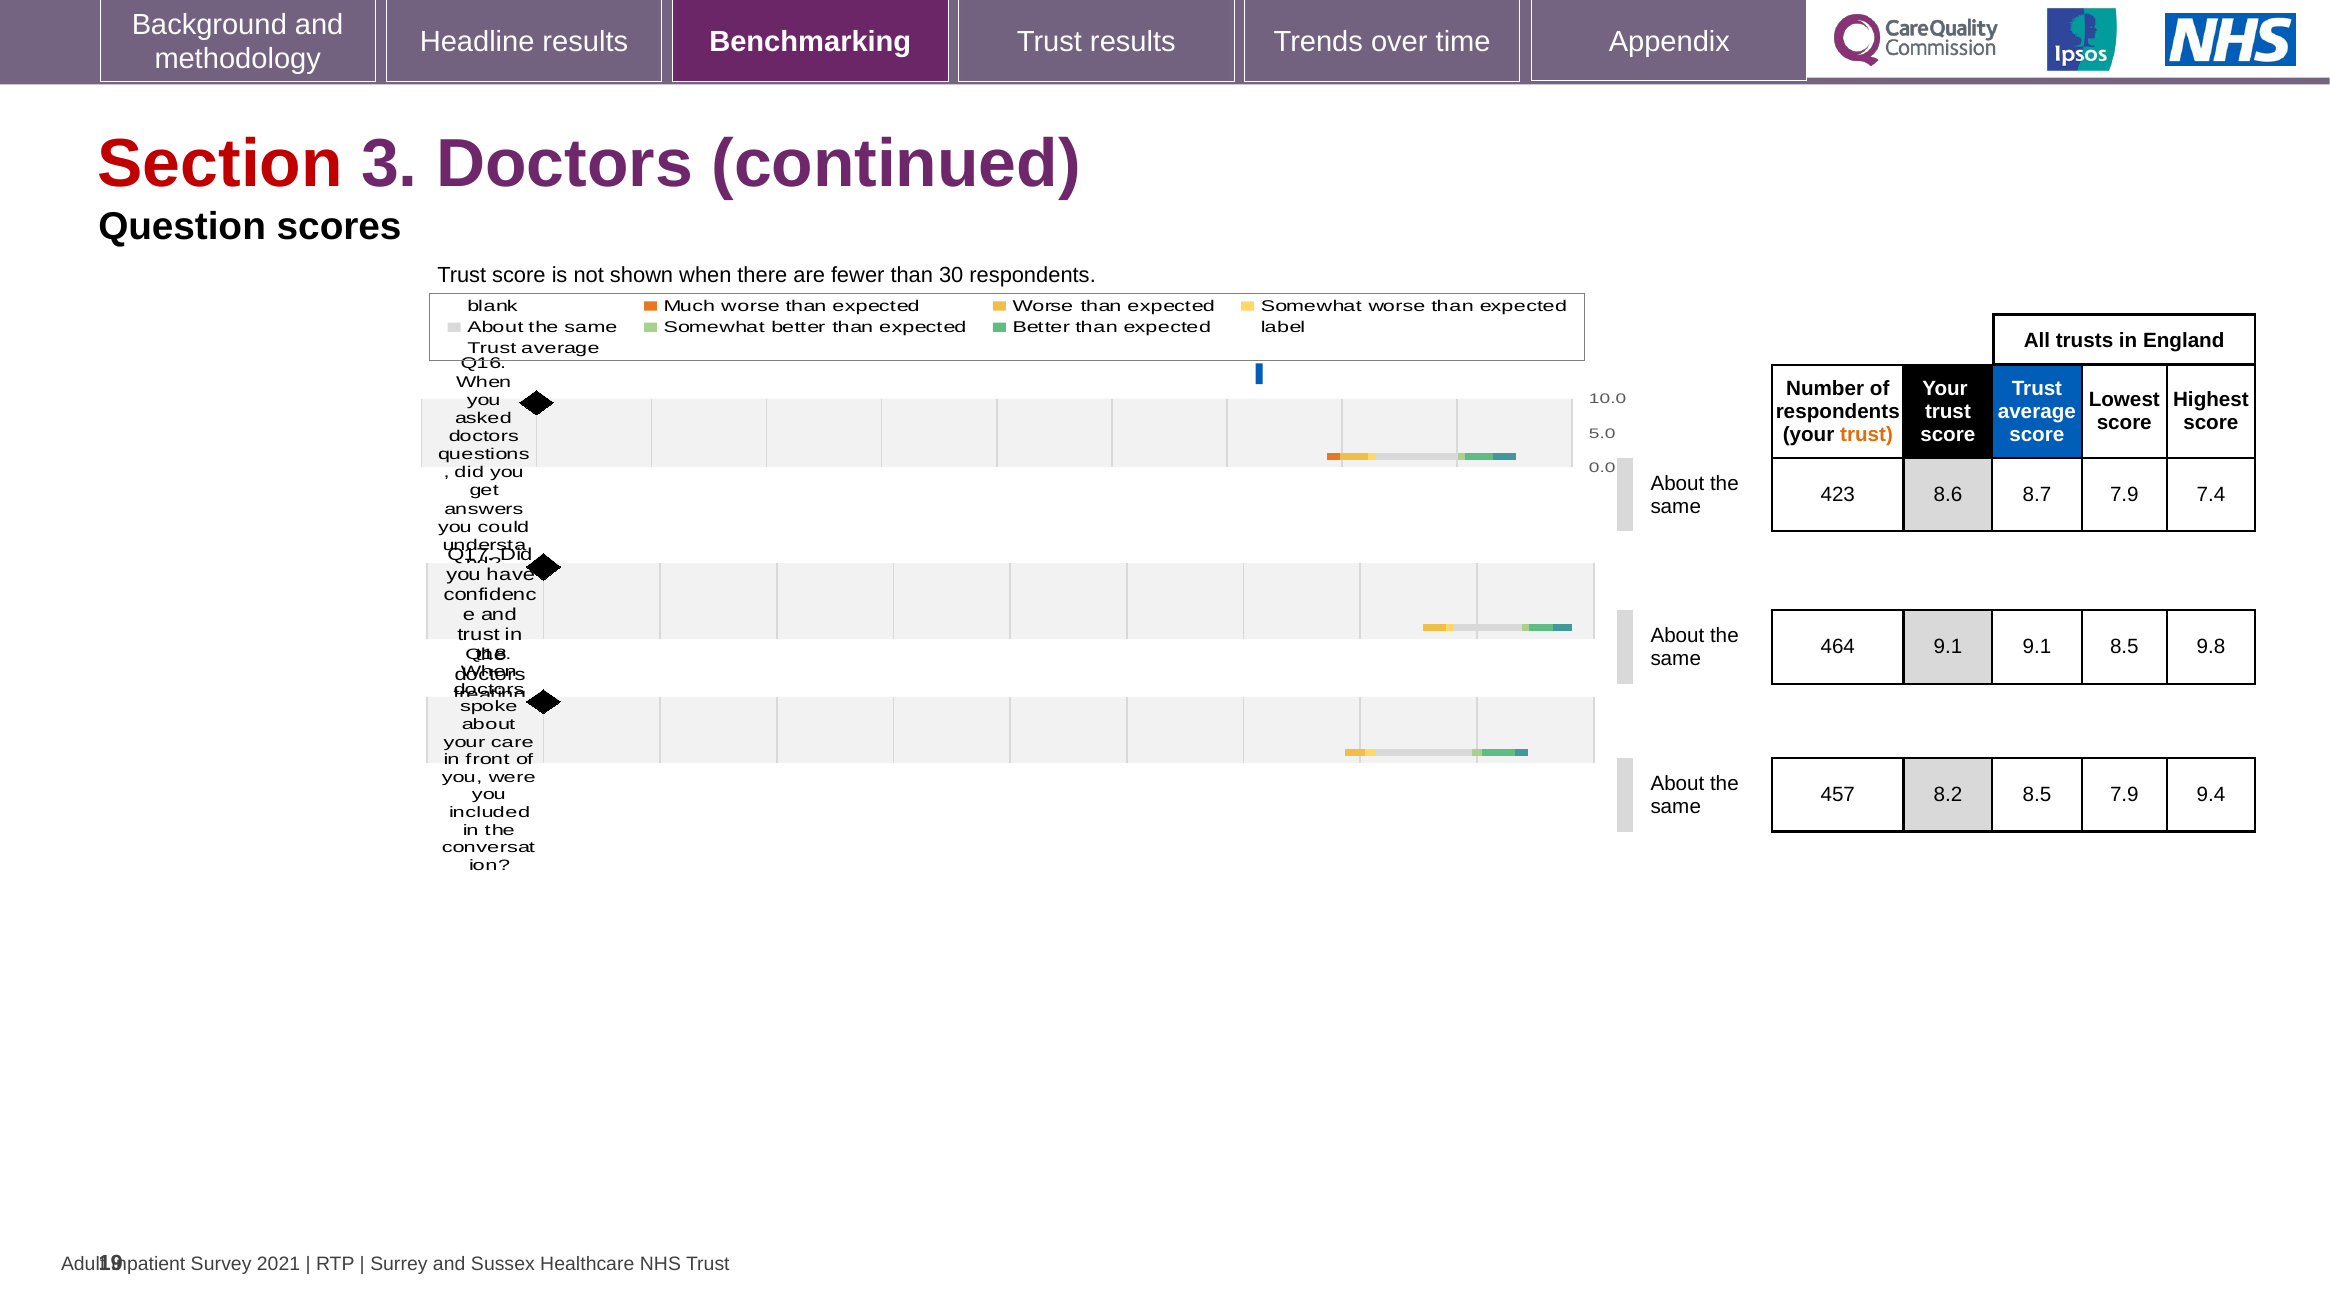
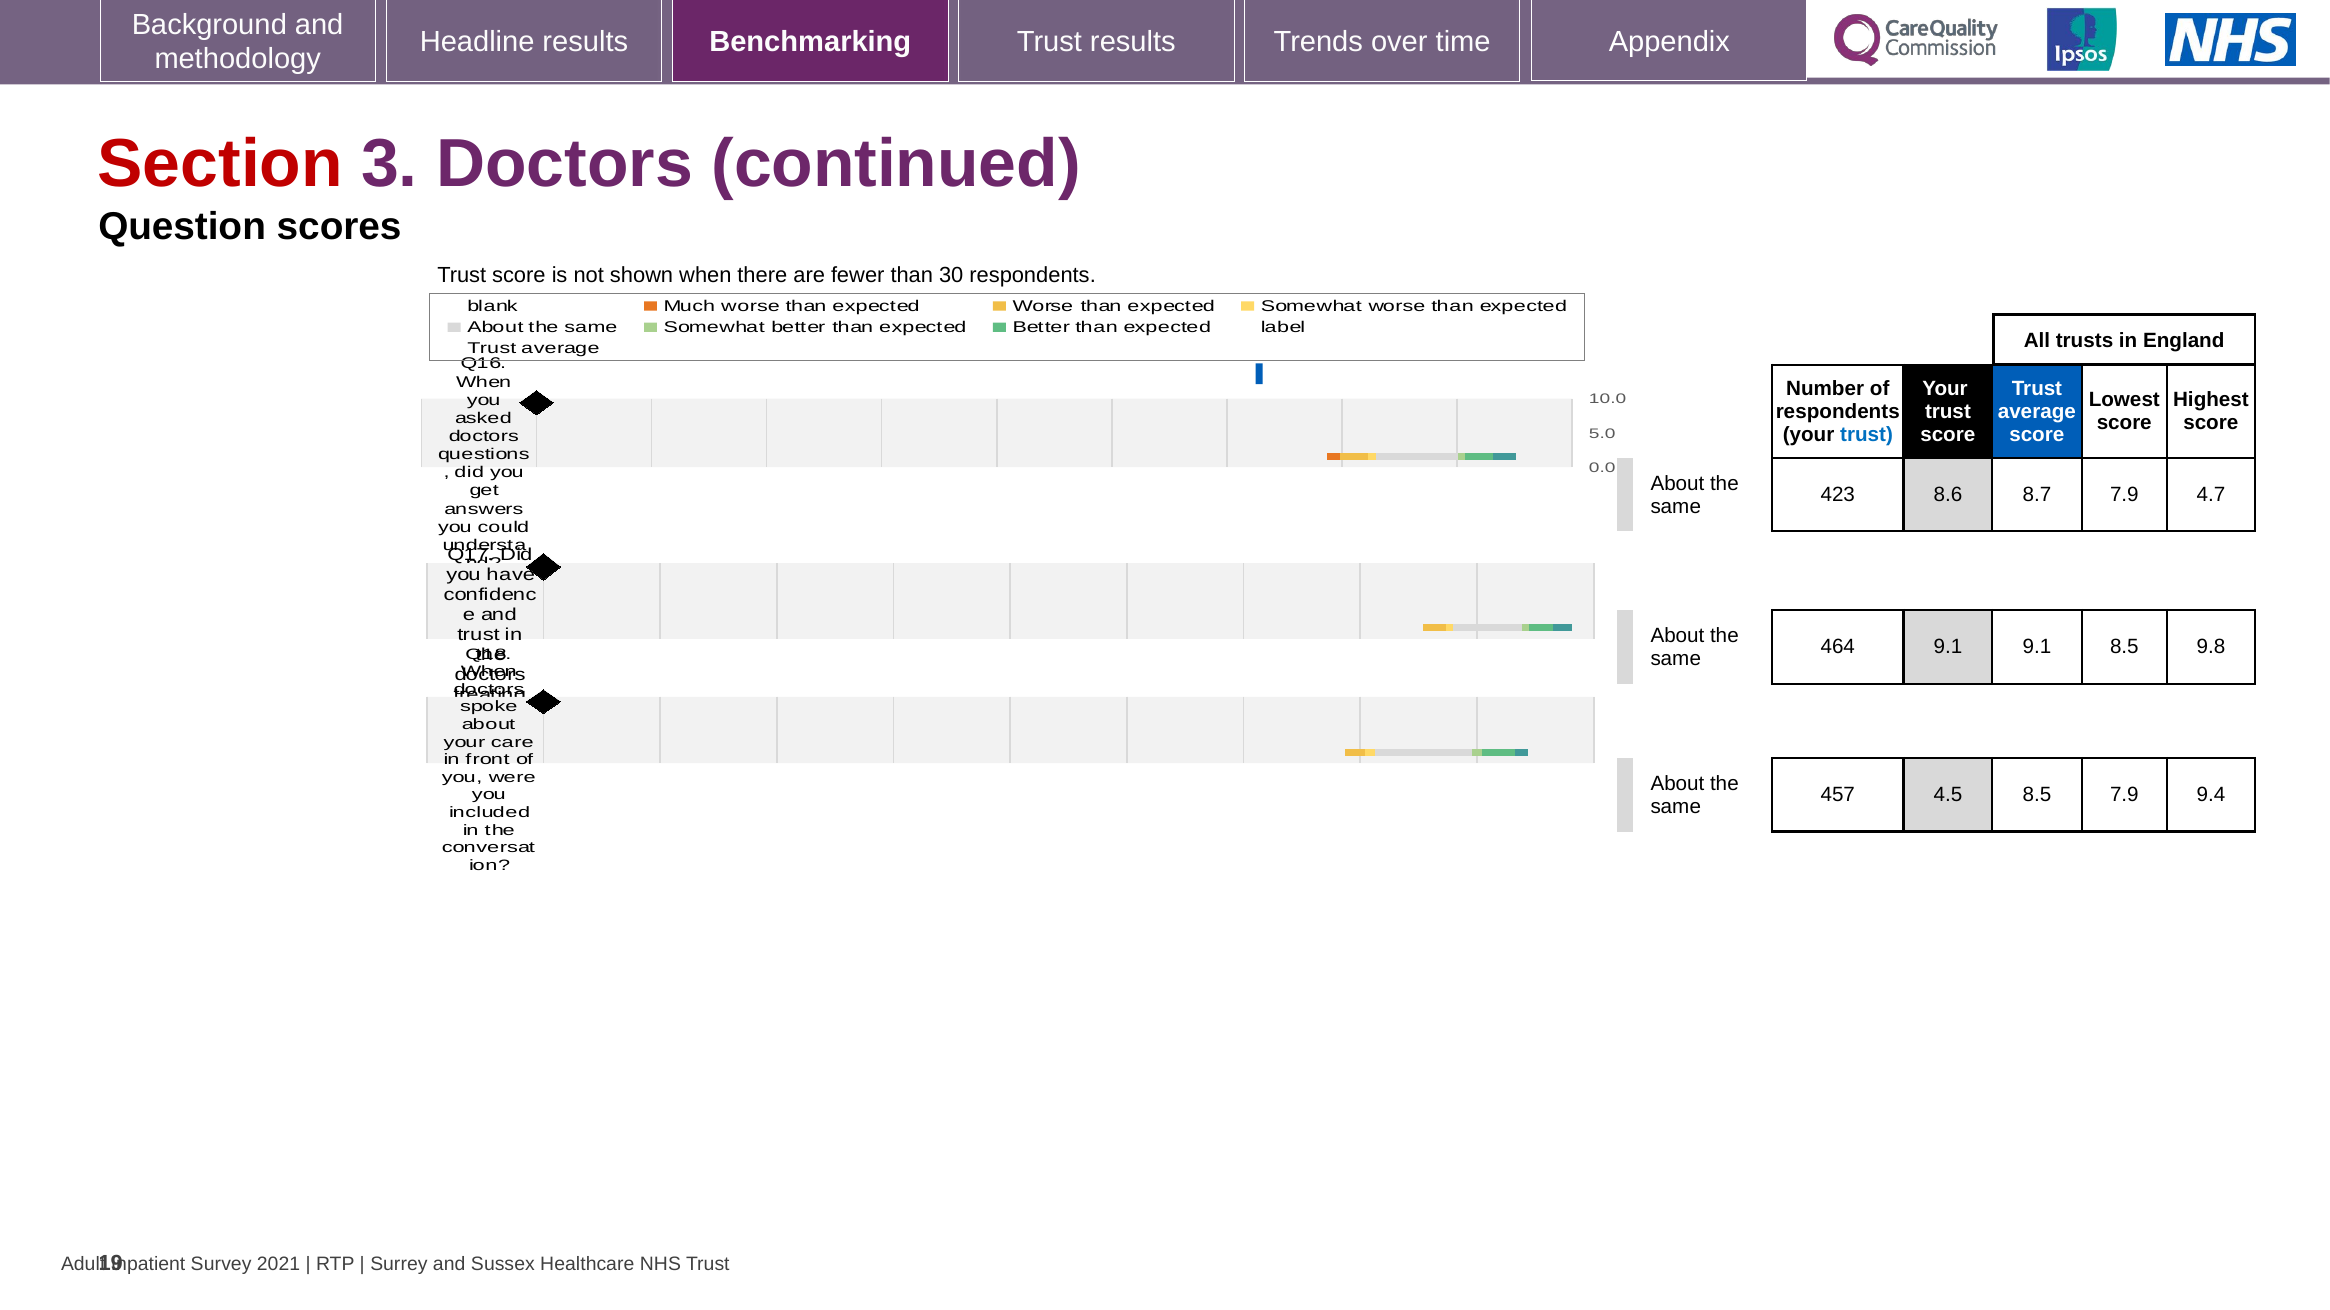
trust at (1867, 435) colour: orange -> blue
7.4: 7.4 -> 4.7
8.2: 8.2 -> 4.5
